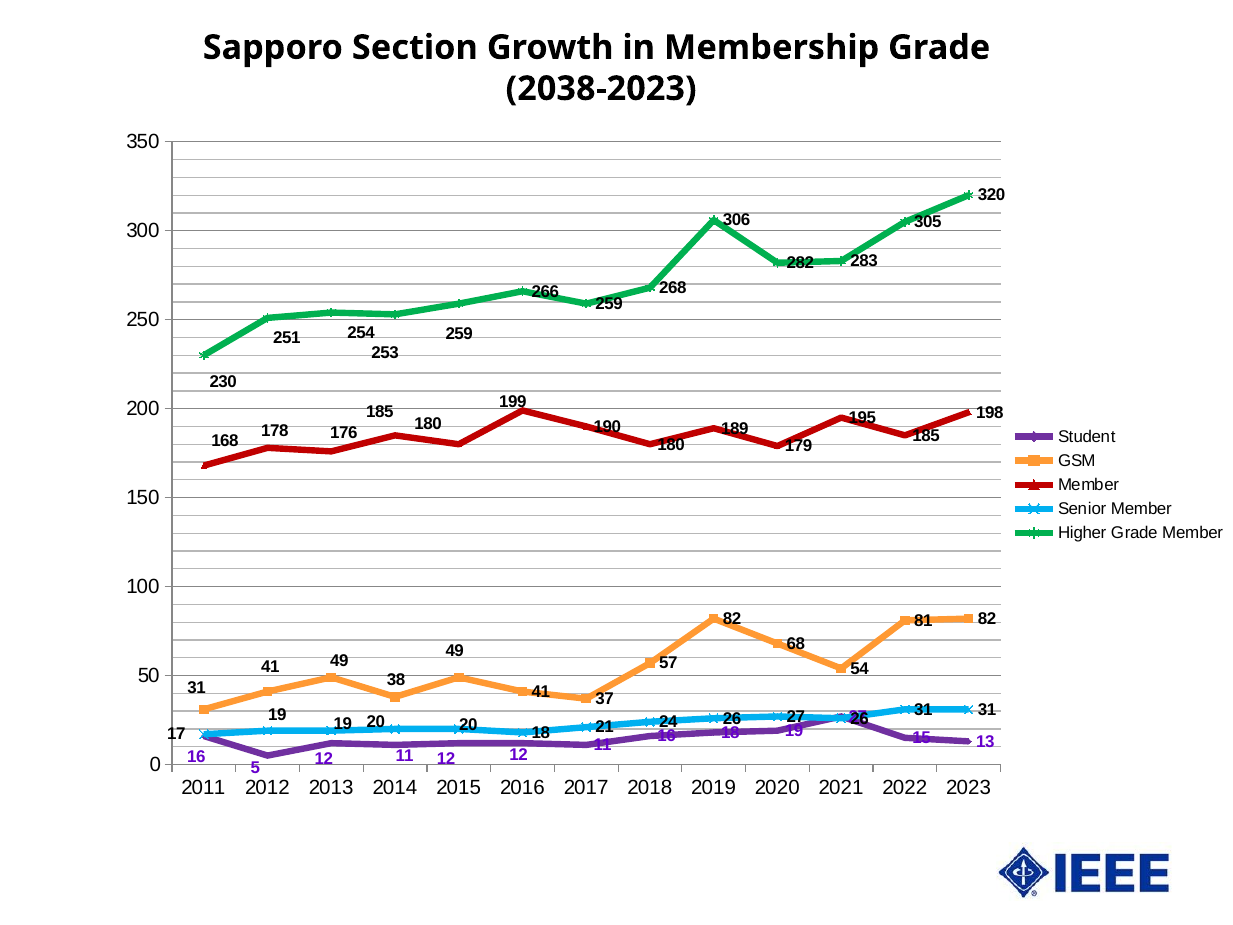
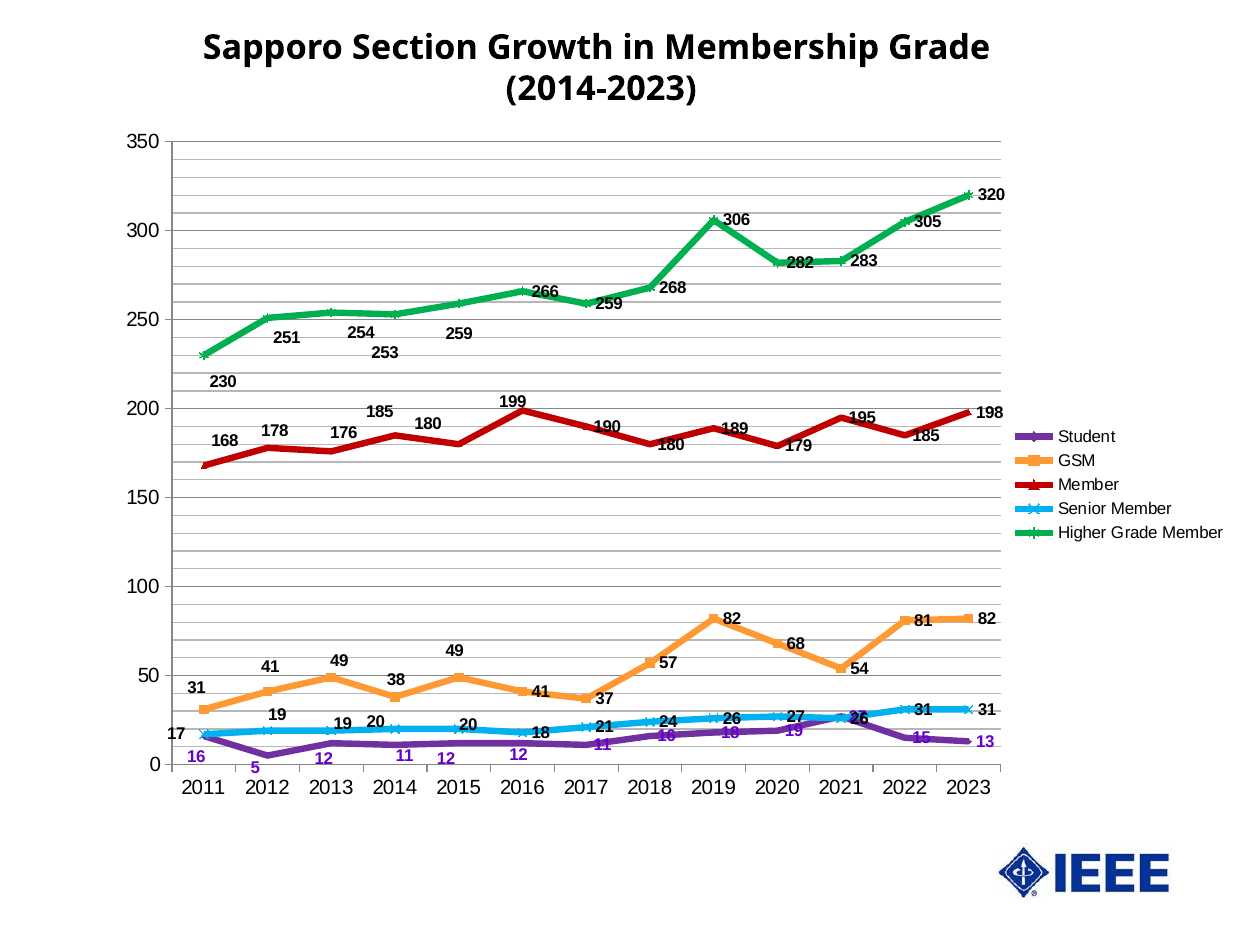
2038-2023: 2038-2023 -> 2014-2023
